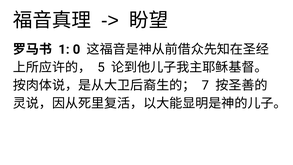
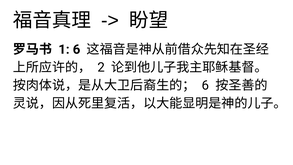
1 0: 0 -> 6
5: 5 -> 2
7 at (205, 85): 7 -> 6
